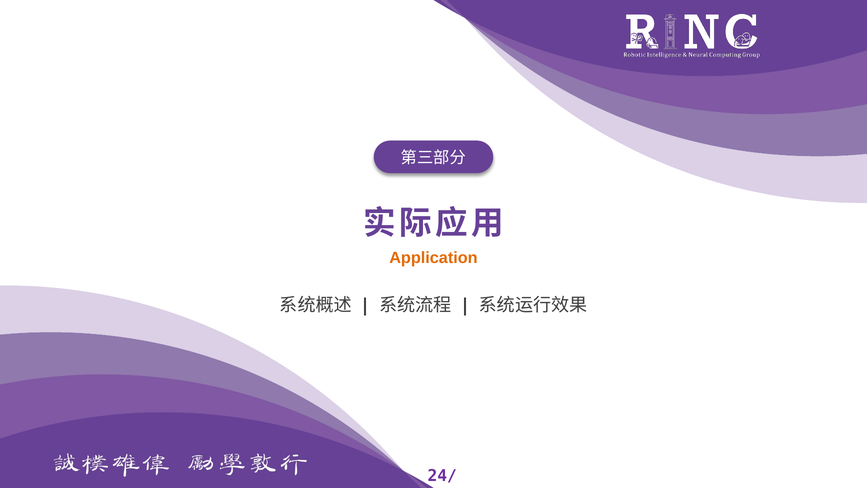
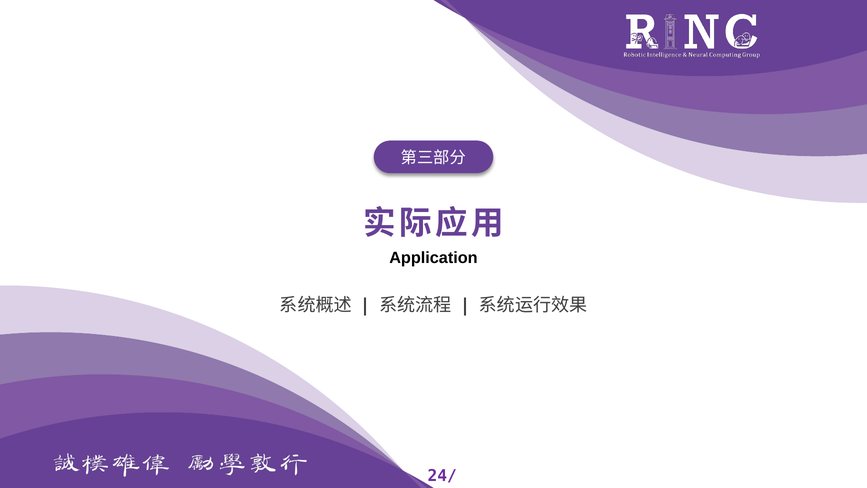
Application colour: orange -> black
